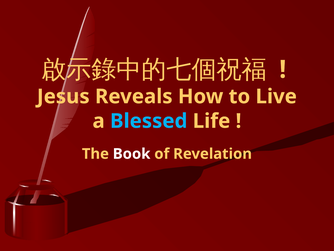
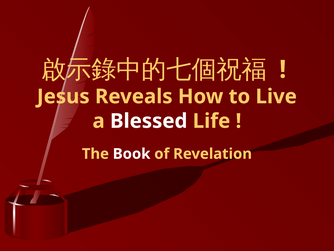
Blessed colour: light blue -> white
